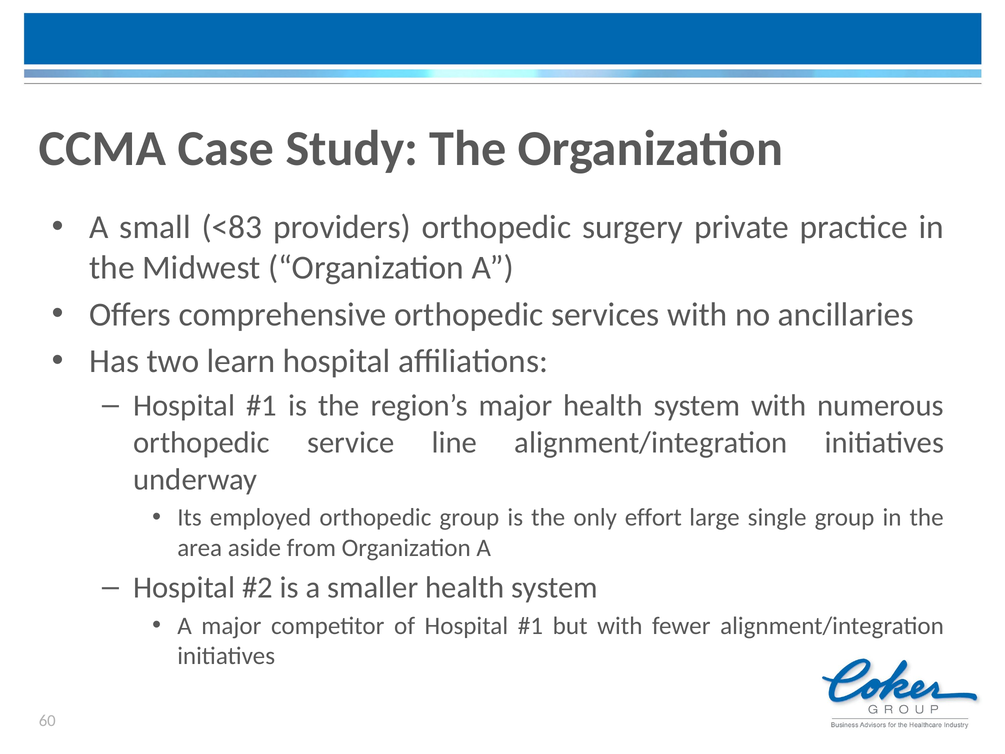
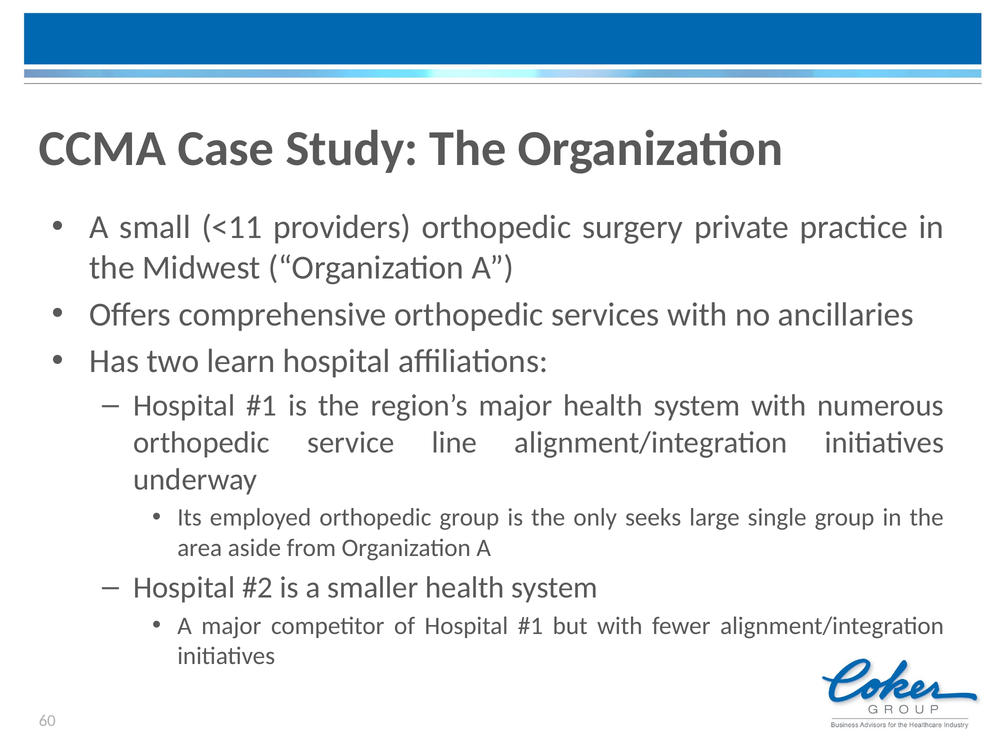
<83: <83 -> <11
effort: effort -> seeks
